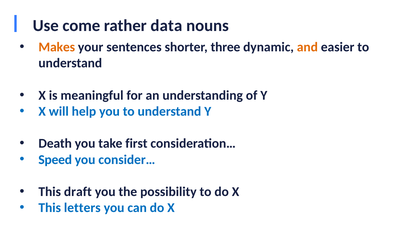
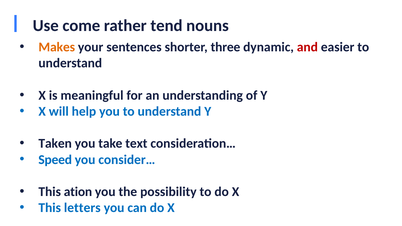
data: data -> tend
and colour: orange -> red
Death: Death -> Taken
first: first -> text
draft: draft -> ation
